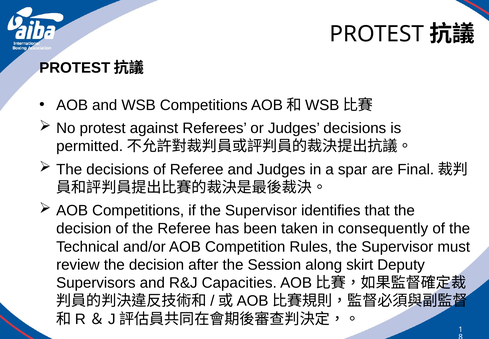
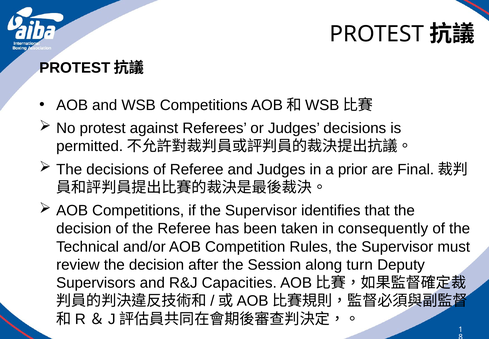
spar: spar -> prior
skirt: skirt -> turn
